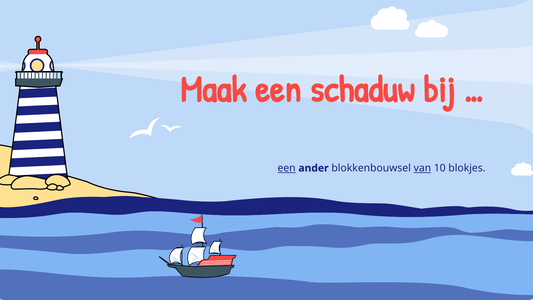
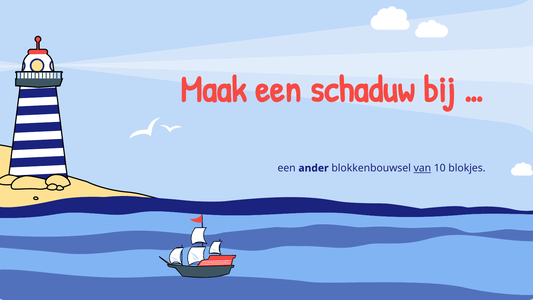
een at (287, 168) underline: present -> none
